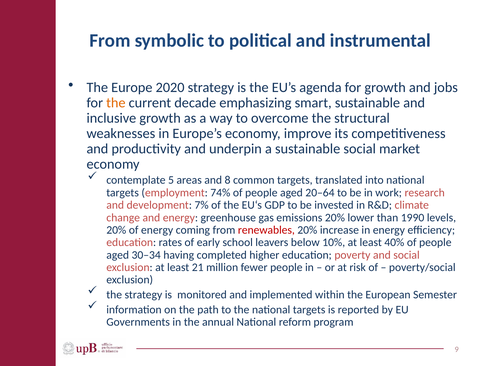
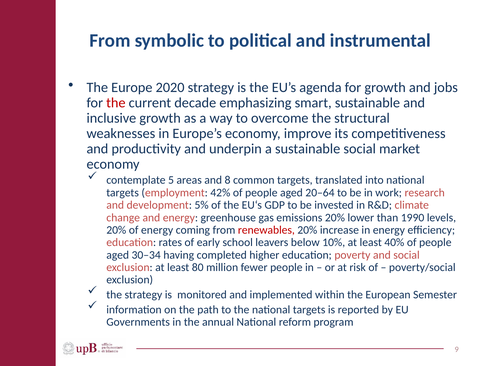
the at (116, 103) colour: orange -> red
74%: 74% -> 42%
7%: 7% -> 5%
21: 21 -> 80
